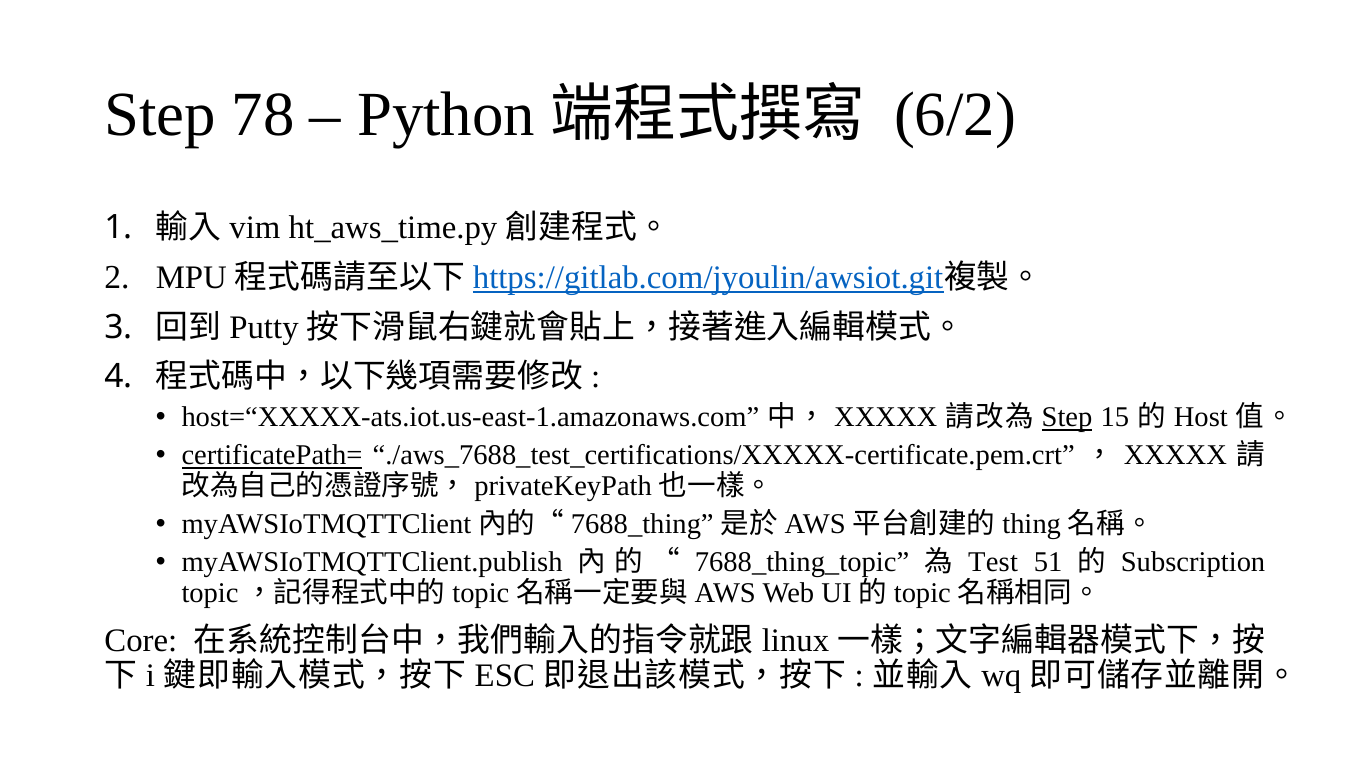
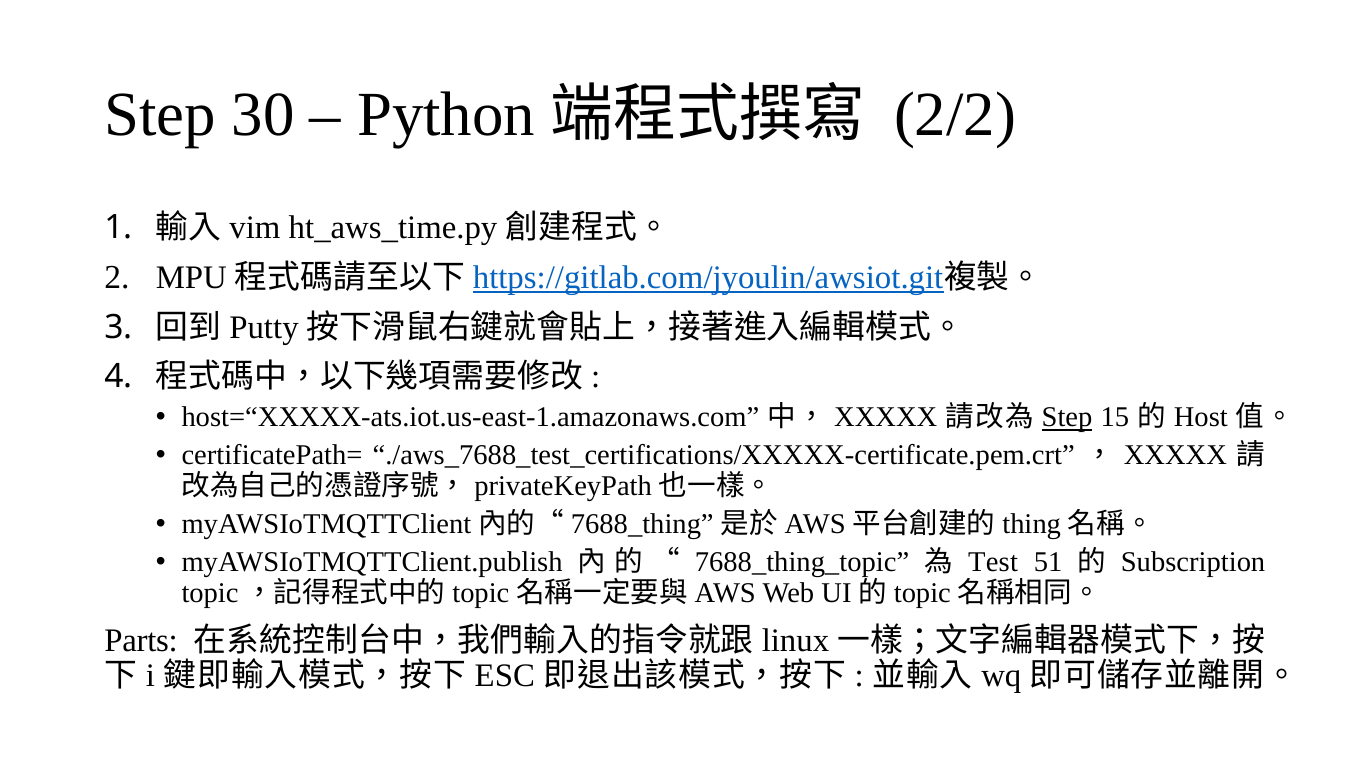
78: 78 -> 30
6/2: 6/2 -> 2/2
certificatePath= underline: present -> none
Core: Core -> Parts
